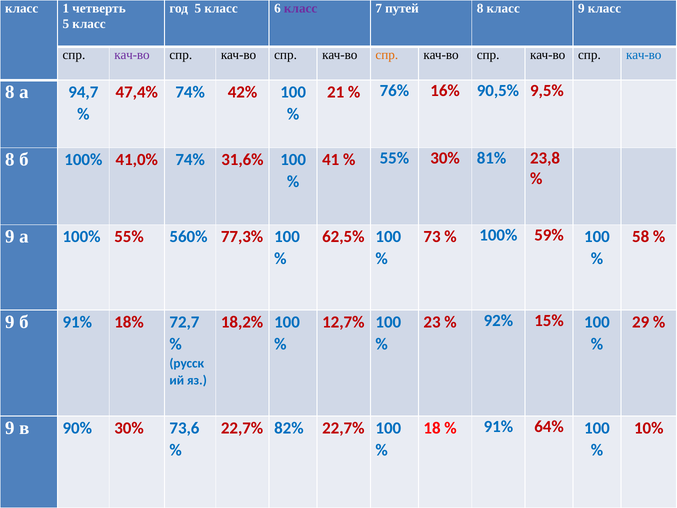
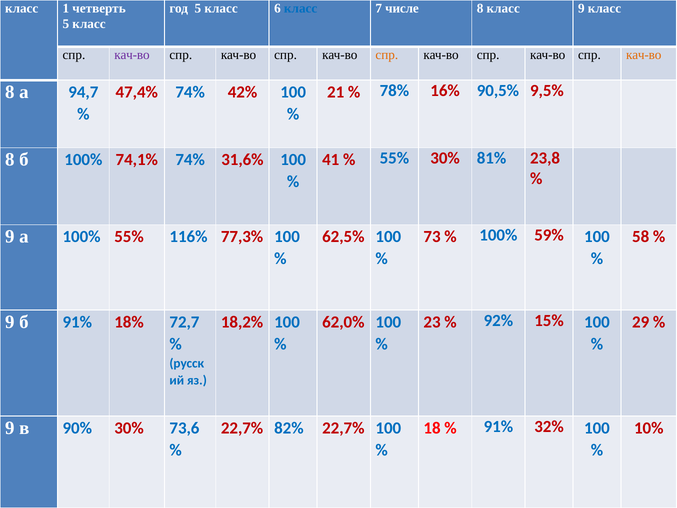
класс at (301, 8) colour: purple -> blue
путей: путей -> числе
кач-во at (644, 55) colour: blue -> orange
76%: 76% -> 78%
41,0%: 41,0% -> 74,1%
560%: 560% -> 116%
12,7%: 12,7% -> 62,0%
64%: 64% -> 32%
